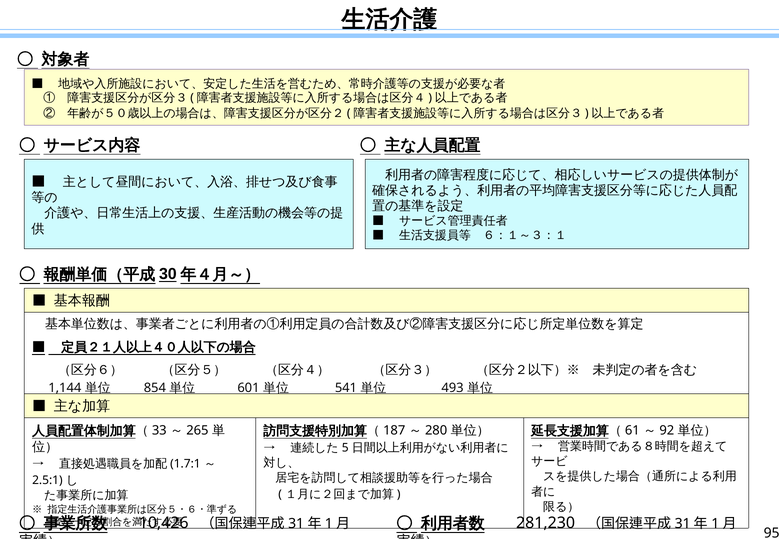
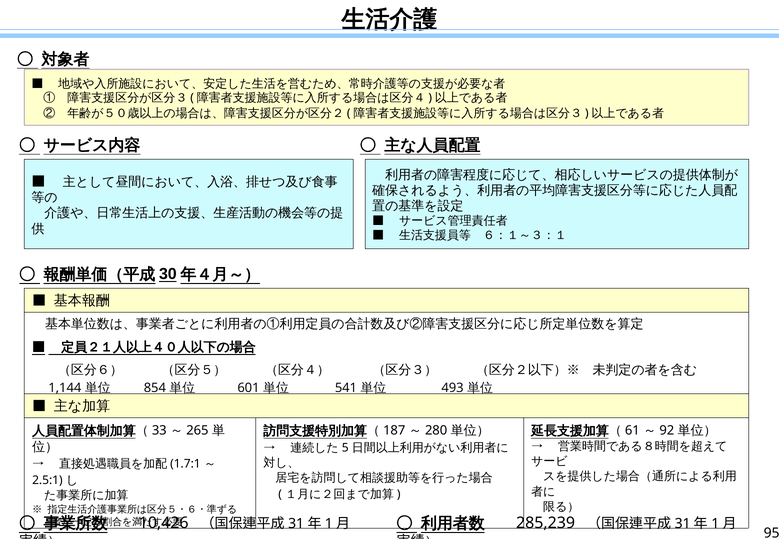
281,230: 281,230 -> 285,239
